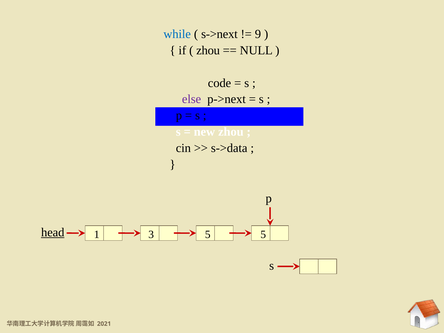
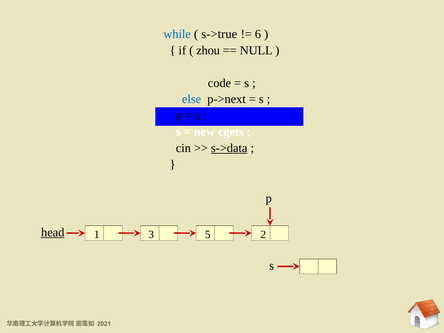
s->next: s->next -> s->true
9: 9 -> 6
else colour: purple -> blue
new zhou: zhou -> cgets
s->data underline: none -> present
5 5: 5 -> 2
